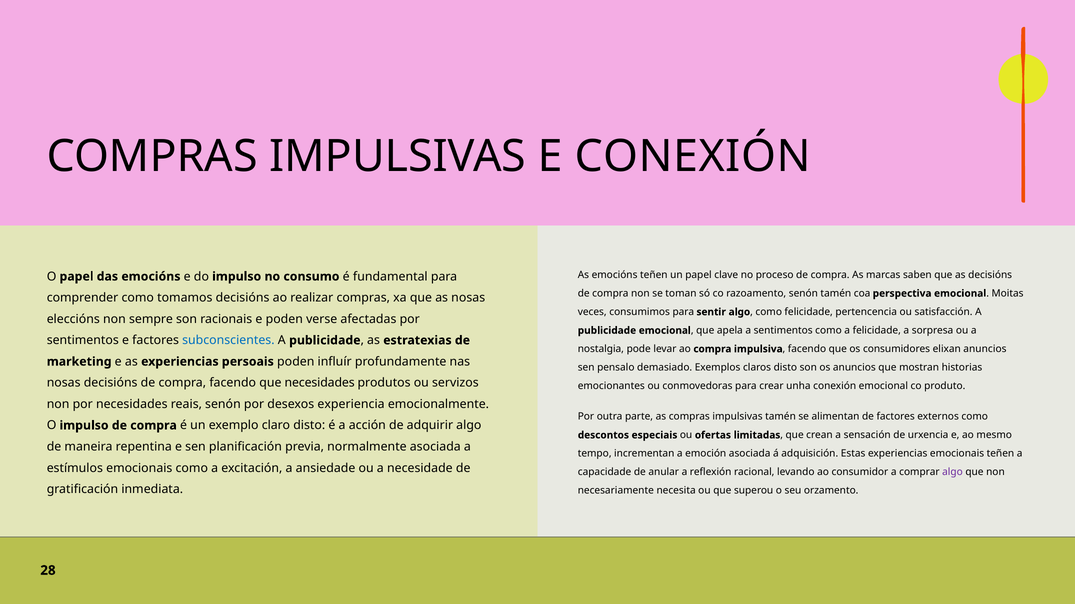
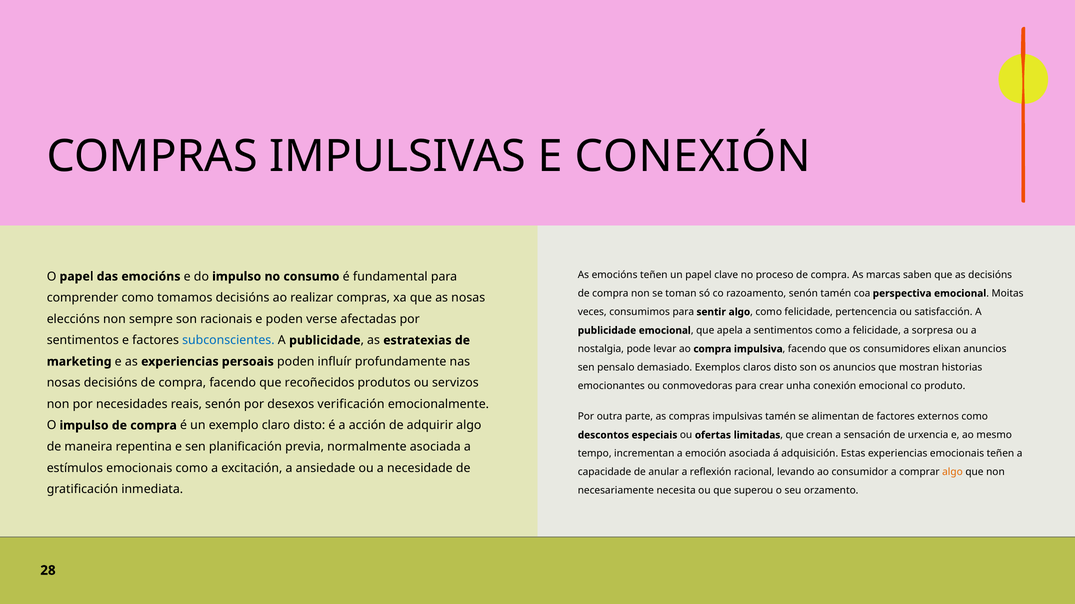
que necesidades: necesidades -> recoñecidos
experiencia: experiencia -> verificación
algo at (952, 473) colour: purple -> orange
